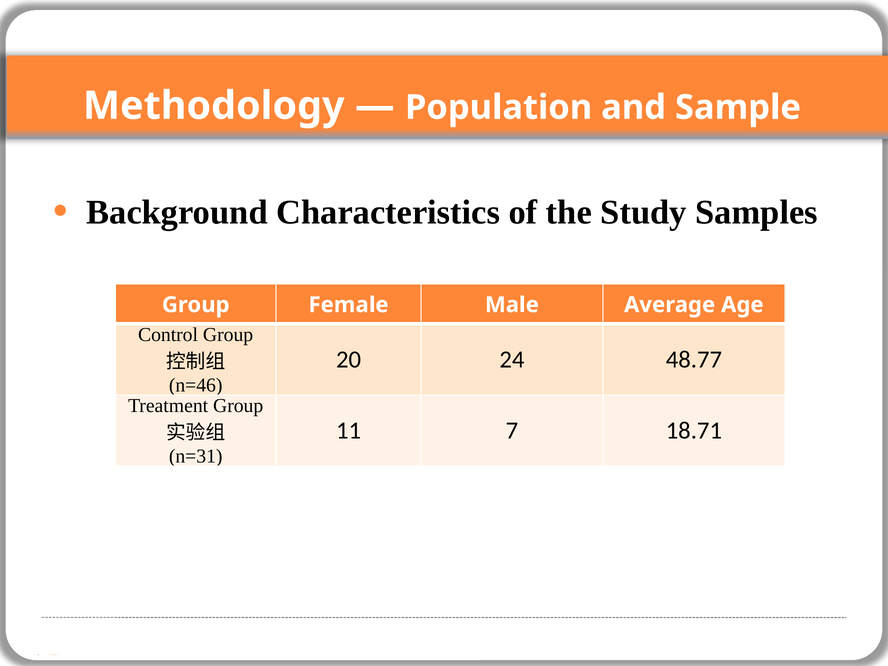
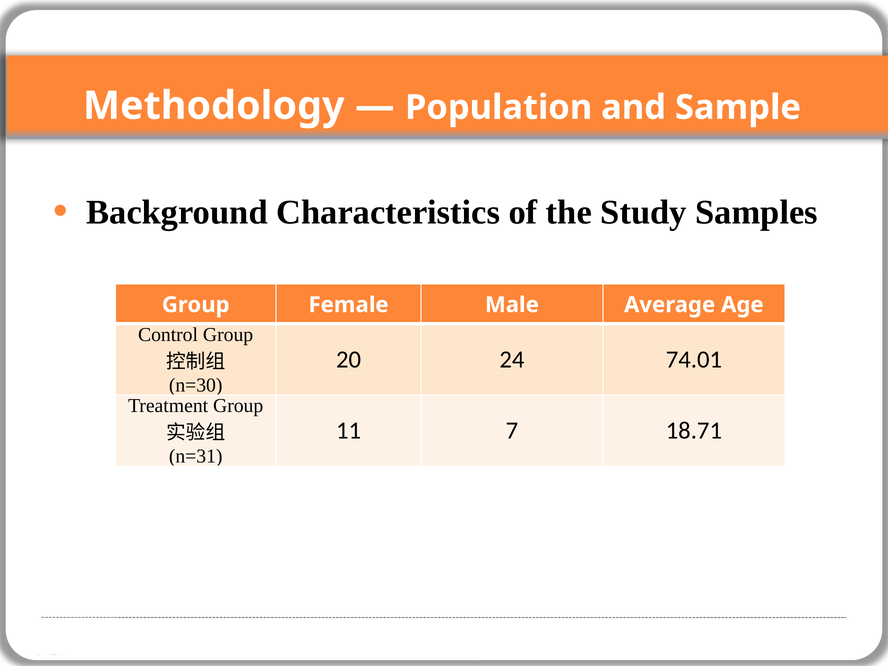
48.77: 48.77 -> 74.01
n=46: n=46 -> n=30
